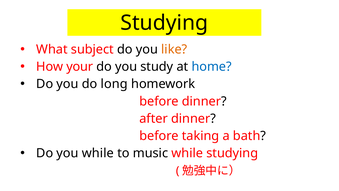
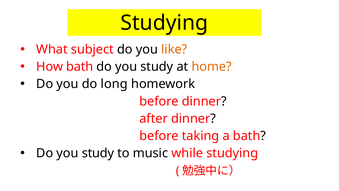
How your: your -> bath
home colour: blue -> orange
while at (98, 153): while -> study
